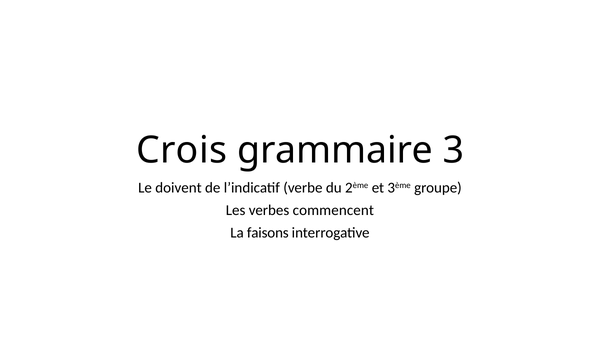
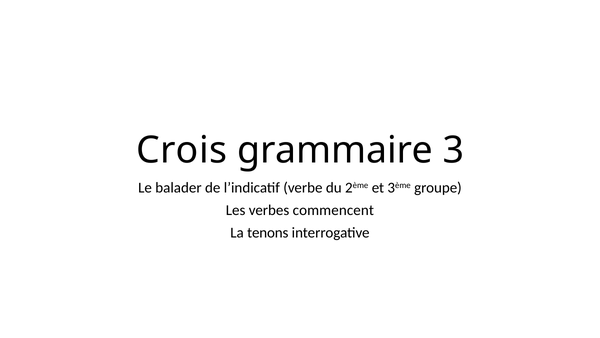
doivent: doivent -> balader
faisons: faisons -> tenons
